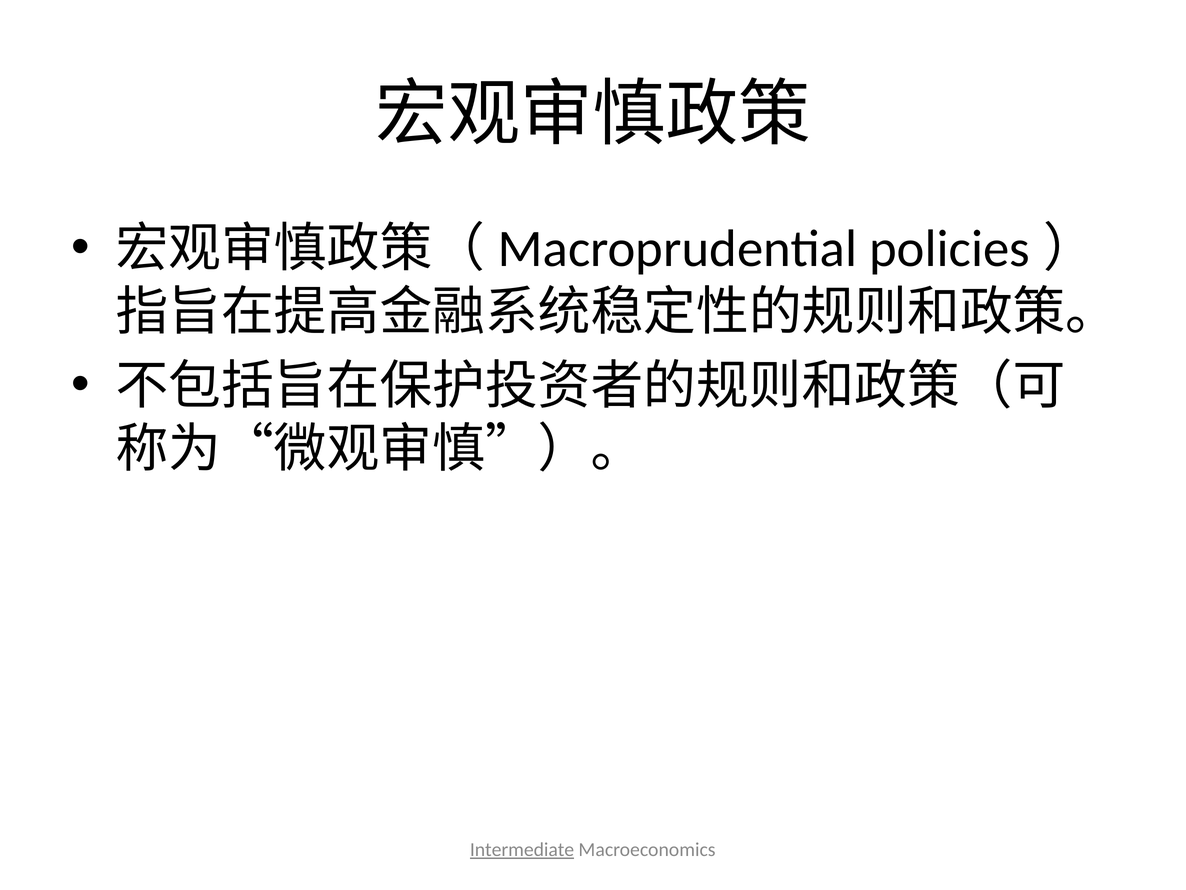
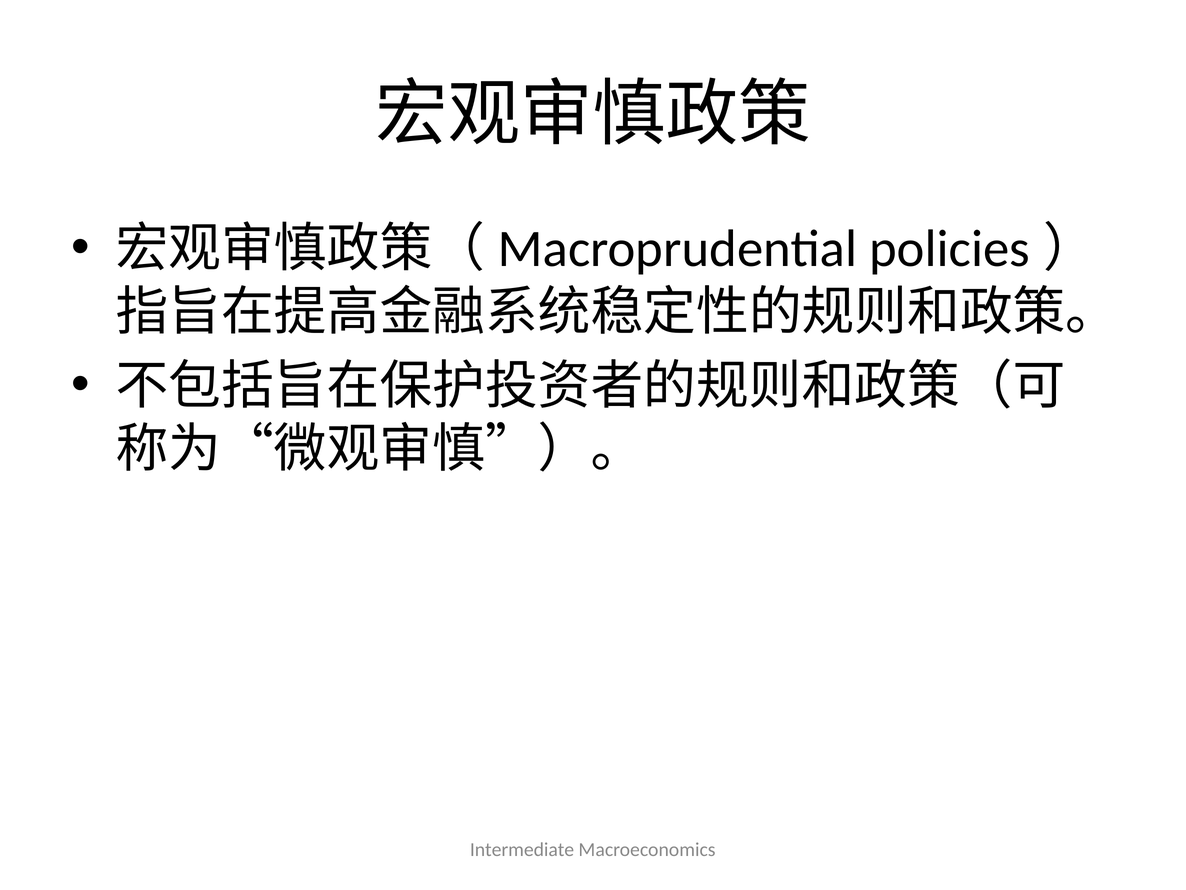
Intermediate underline: present -> none
